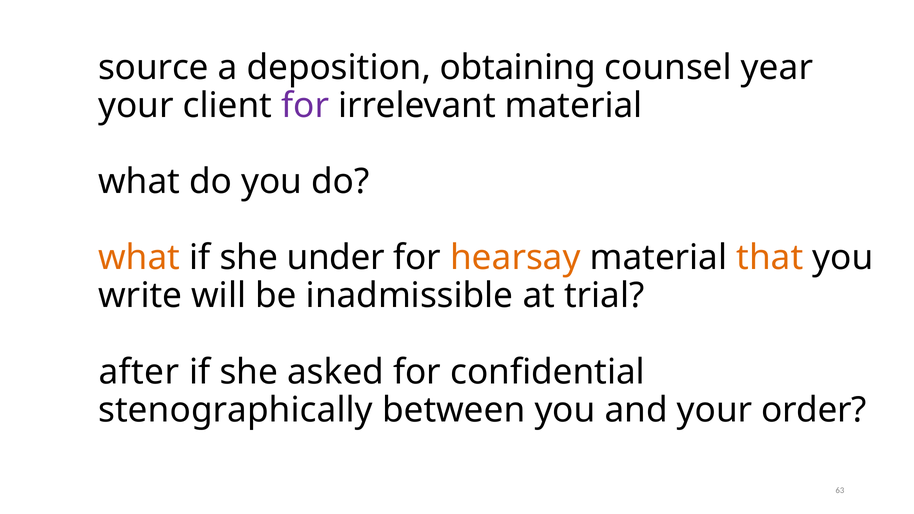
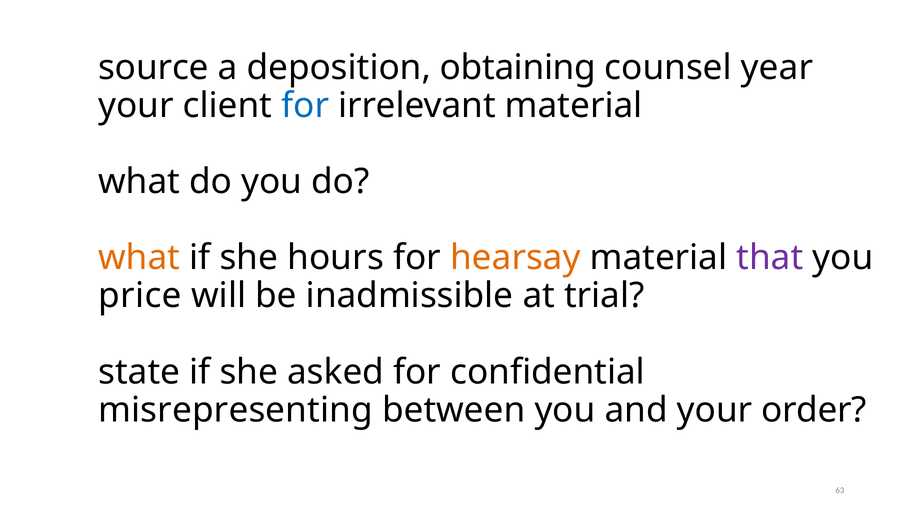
for at (305, 106) colour: purple -> blue
under: under -> hours
that colour: orange -> purple
write: write -> price
after: after -> state
stenographically: stenographically -> misrepresenting
